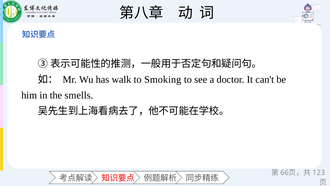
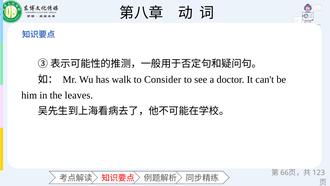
Smoking: Smoking -> Consider
smells: smells -> leaves
